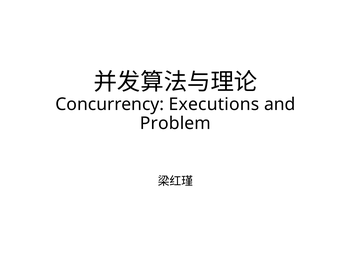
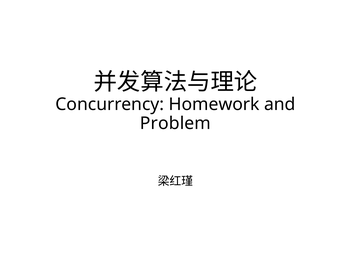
Executions: Executions -> Homework
